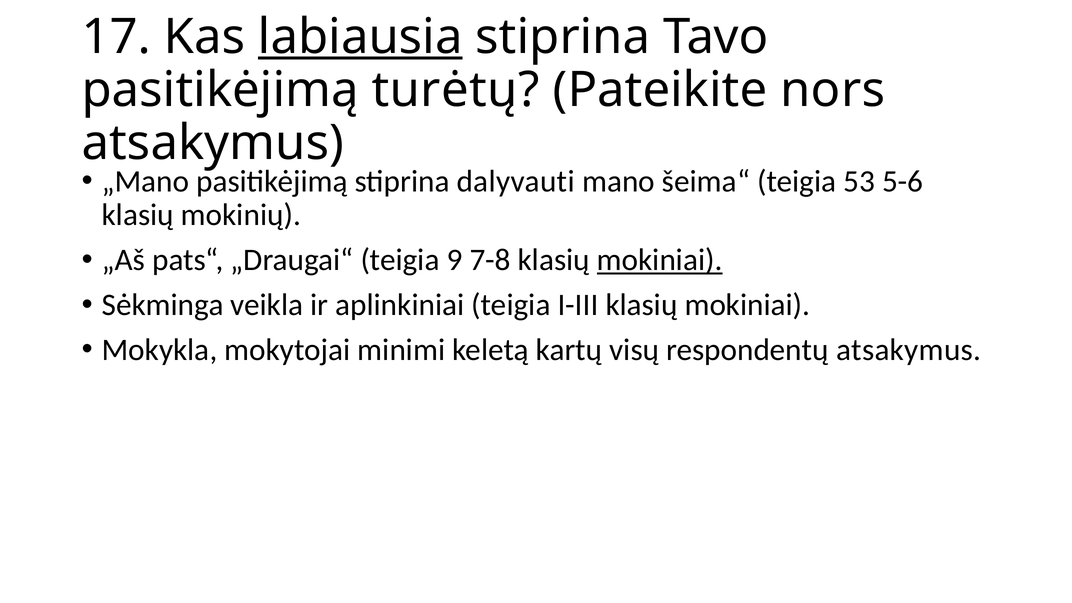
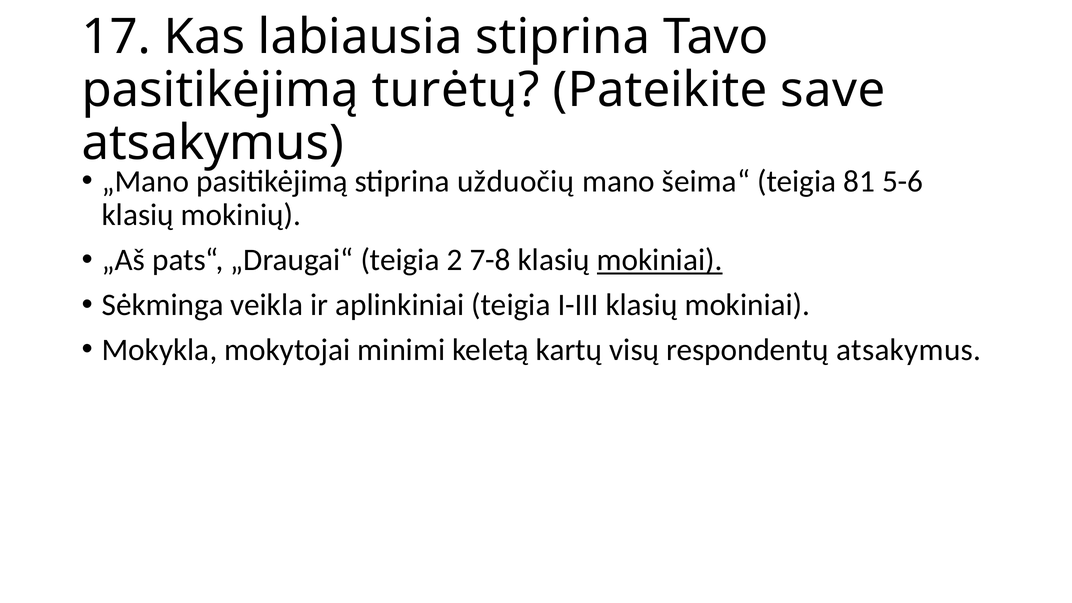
labiausia underline: present -> none
nors: nors -> save
dalyvauti: dalyvauti -> užduočių
53: 53 -> 81
9: 9 -> 2
